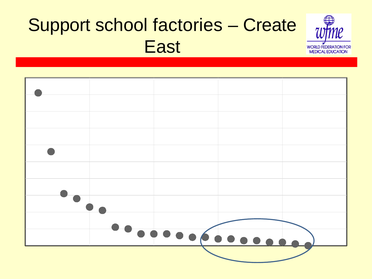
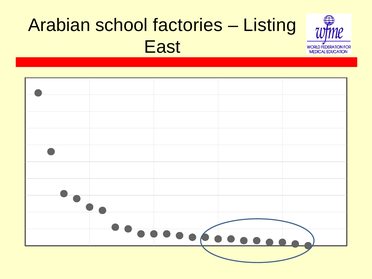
Support: Support -> Arabian
Create: Create -> Listing
